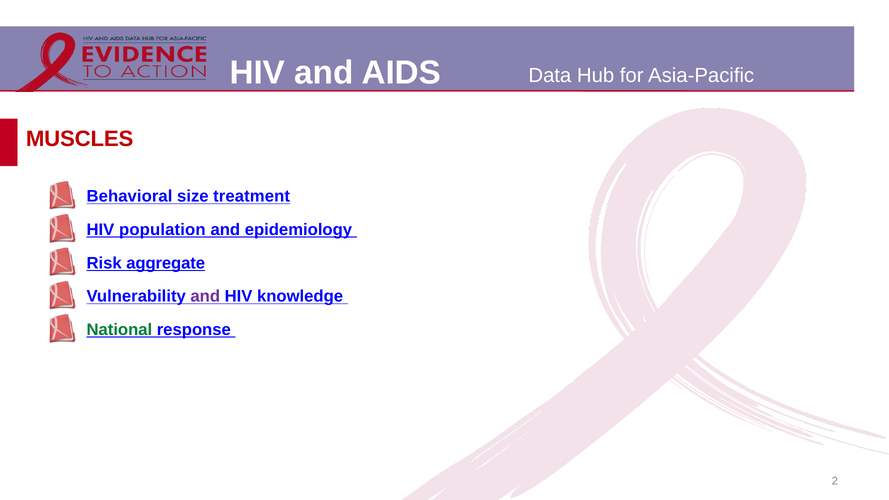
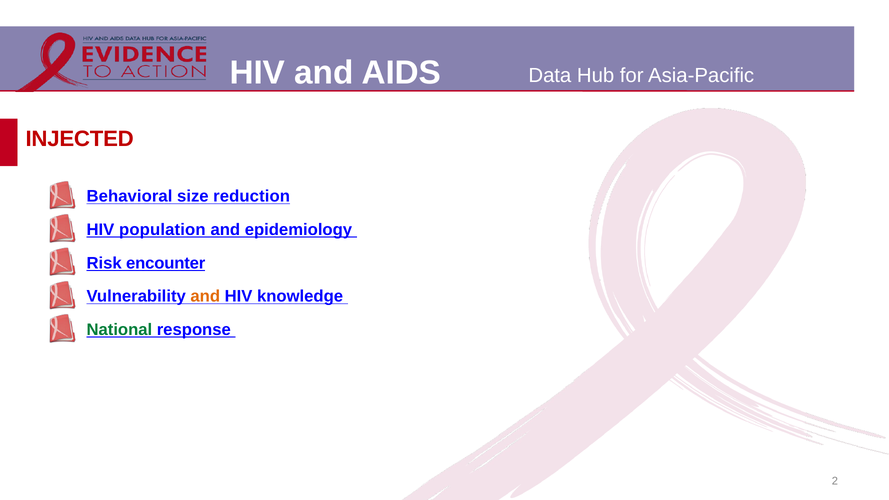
MUSCLES: MUSCLES -> INJECTED
treatment: treatment -> reduction
aggregate: aggregate -> encounter
and at (205, 296) colour: purple -> orange
